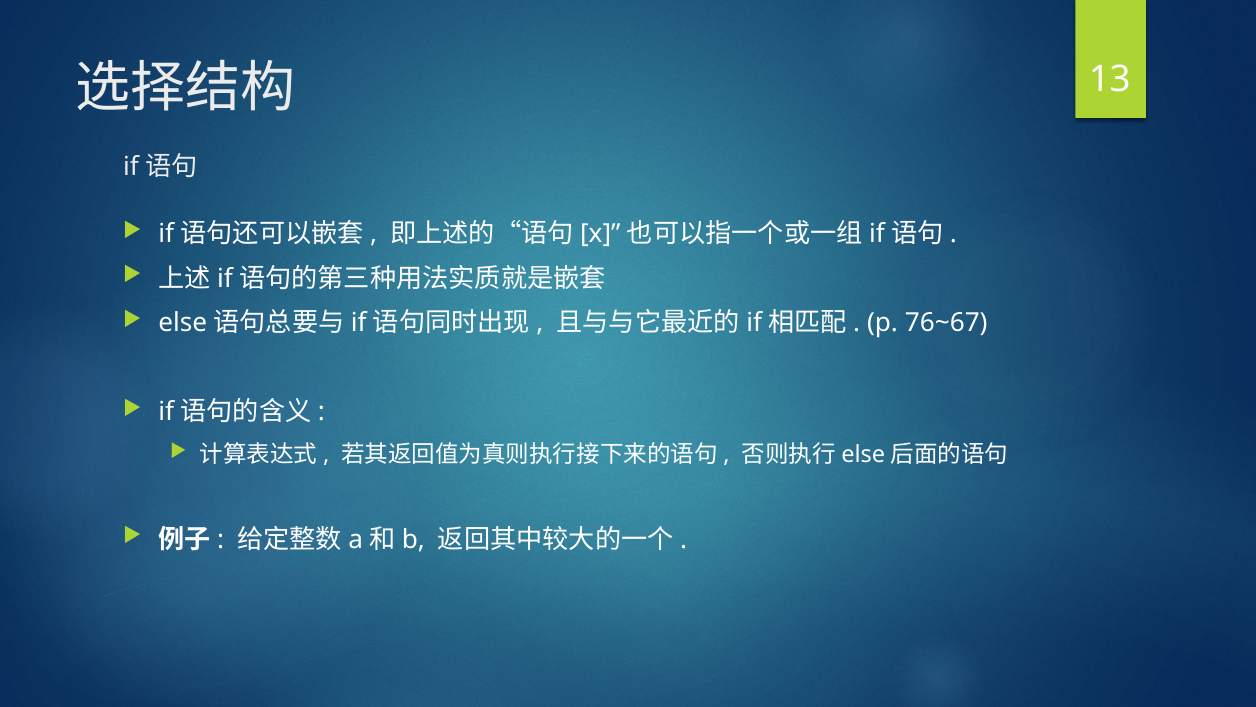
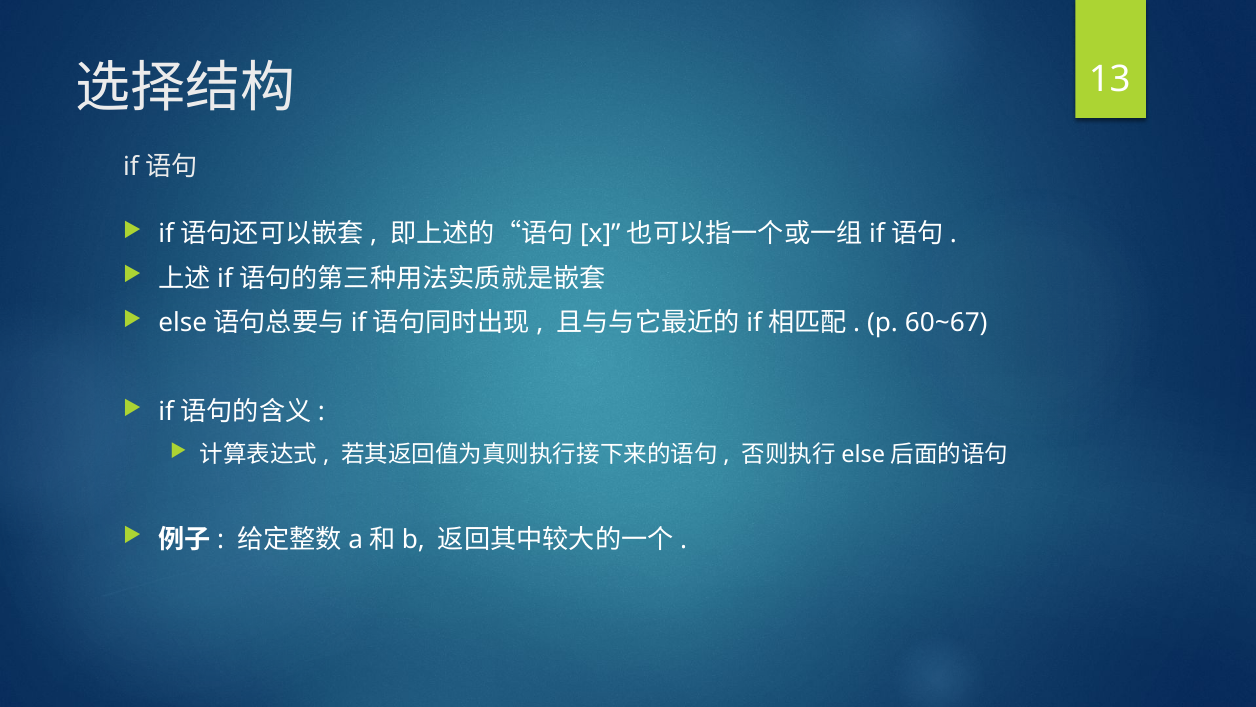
76~67: 76~67 -> 60~67
